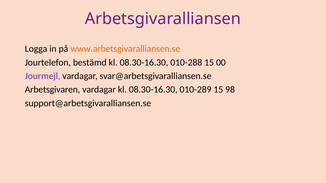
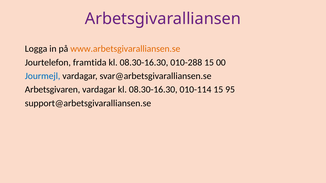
bestämd: bestämd -> framtida
Jourmejl colour: purple -> blue
010-289: 010-289 -> 010-114
98: 98 -> 95
